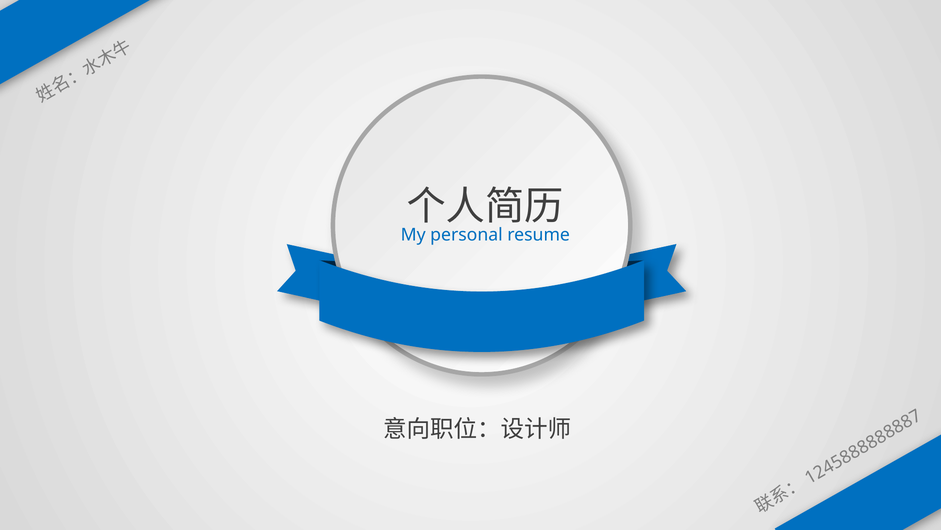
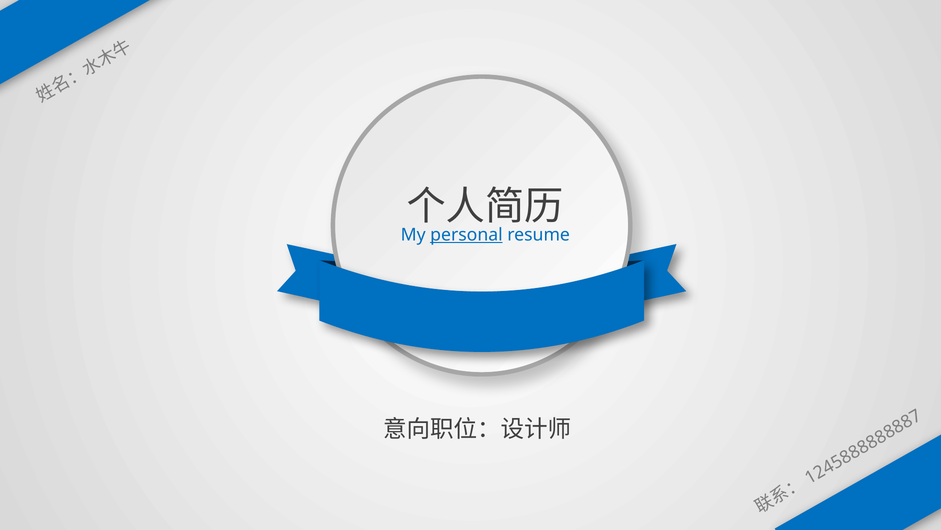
personal underline: none -> present
